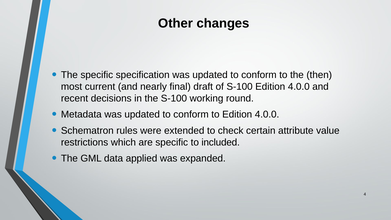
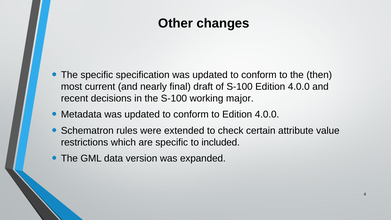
round: round -> major
applied: applied -> version
